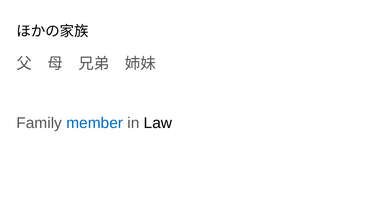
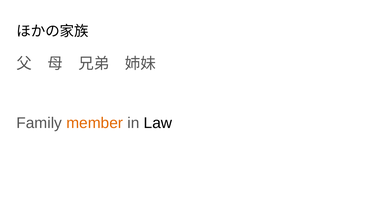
member colour: blue -> orange
